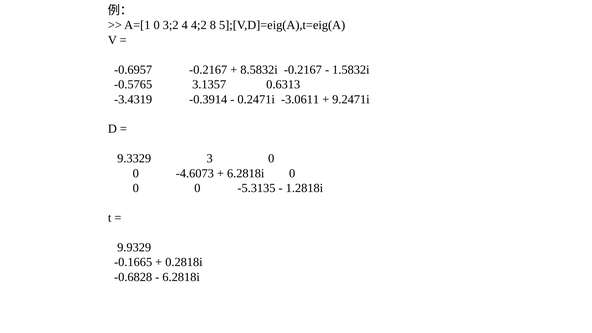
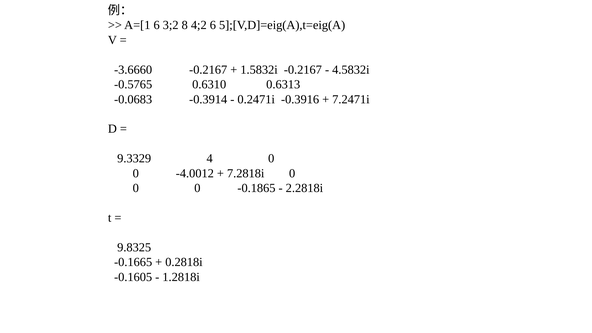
A=[1 0: 0 -> 6
4: 4 -> 8
4;2 8: 8 -> 6
-0.6957: -0.6957 -> -3.6660
8.5832i: 8.5832i -> 1.5832i
1.5832i: 1.5832i -> 4.5832i
3.1357: 3.1357 -> 0.6310
-3.4319: -3.4319 -> -0.0683
-3.0611: -3.0611 -> -0.3916
9.2471i: 9.2471i -> 7.2471i
3: 3 -> 4
-4.6073: -4.6073 -> -4.0012
6.2818i at (246, 173): 6.2818i -> 7.2818i
-5.3135: -5.3135 -> -0.1865
1.2818i: 1.2818i -> 2.2818i
9.9329: 9.9329 -> 9.8325
-0.6828: -0.6828 -> -0.1605
6.2818i at (181, 277): 6.2818i -> 1.2818i
